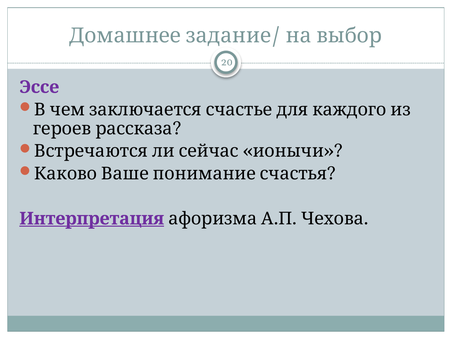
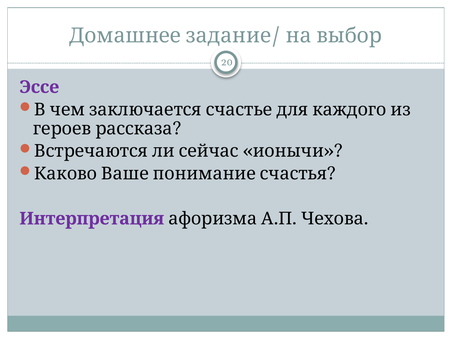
Интерпретация underline: present -> none
